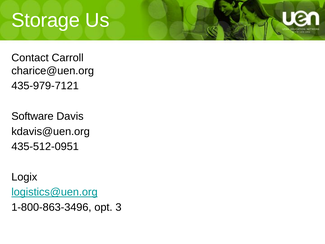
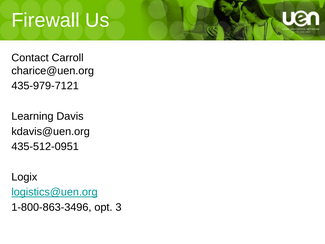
Storage: Storage -> Firewall
Software: Software -> Learning
